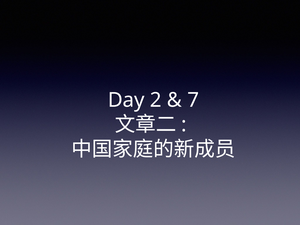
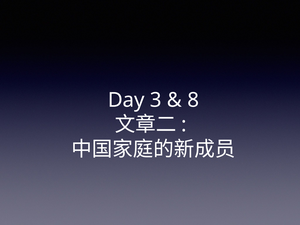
2: 2 -> 3
7: 7 -> 8
